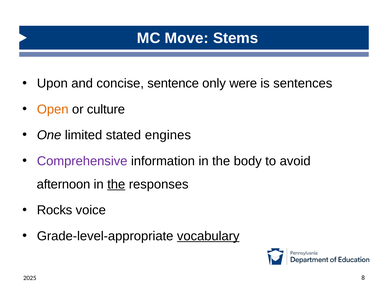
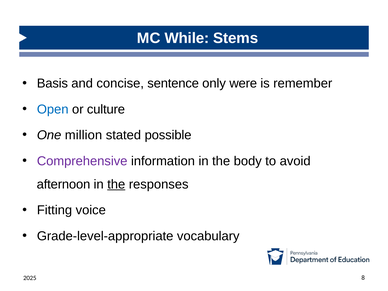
Move: Move -> While
Upon: Upon -> Basis
sentences: sentences -> remember
Open colour: orange -> blue
limited: limited -> million
engines: engines -> possible
Rocks: Rocks -> Fitting
vocabulary underline: present -> none
